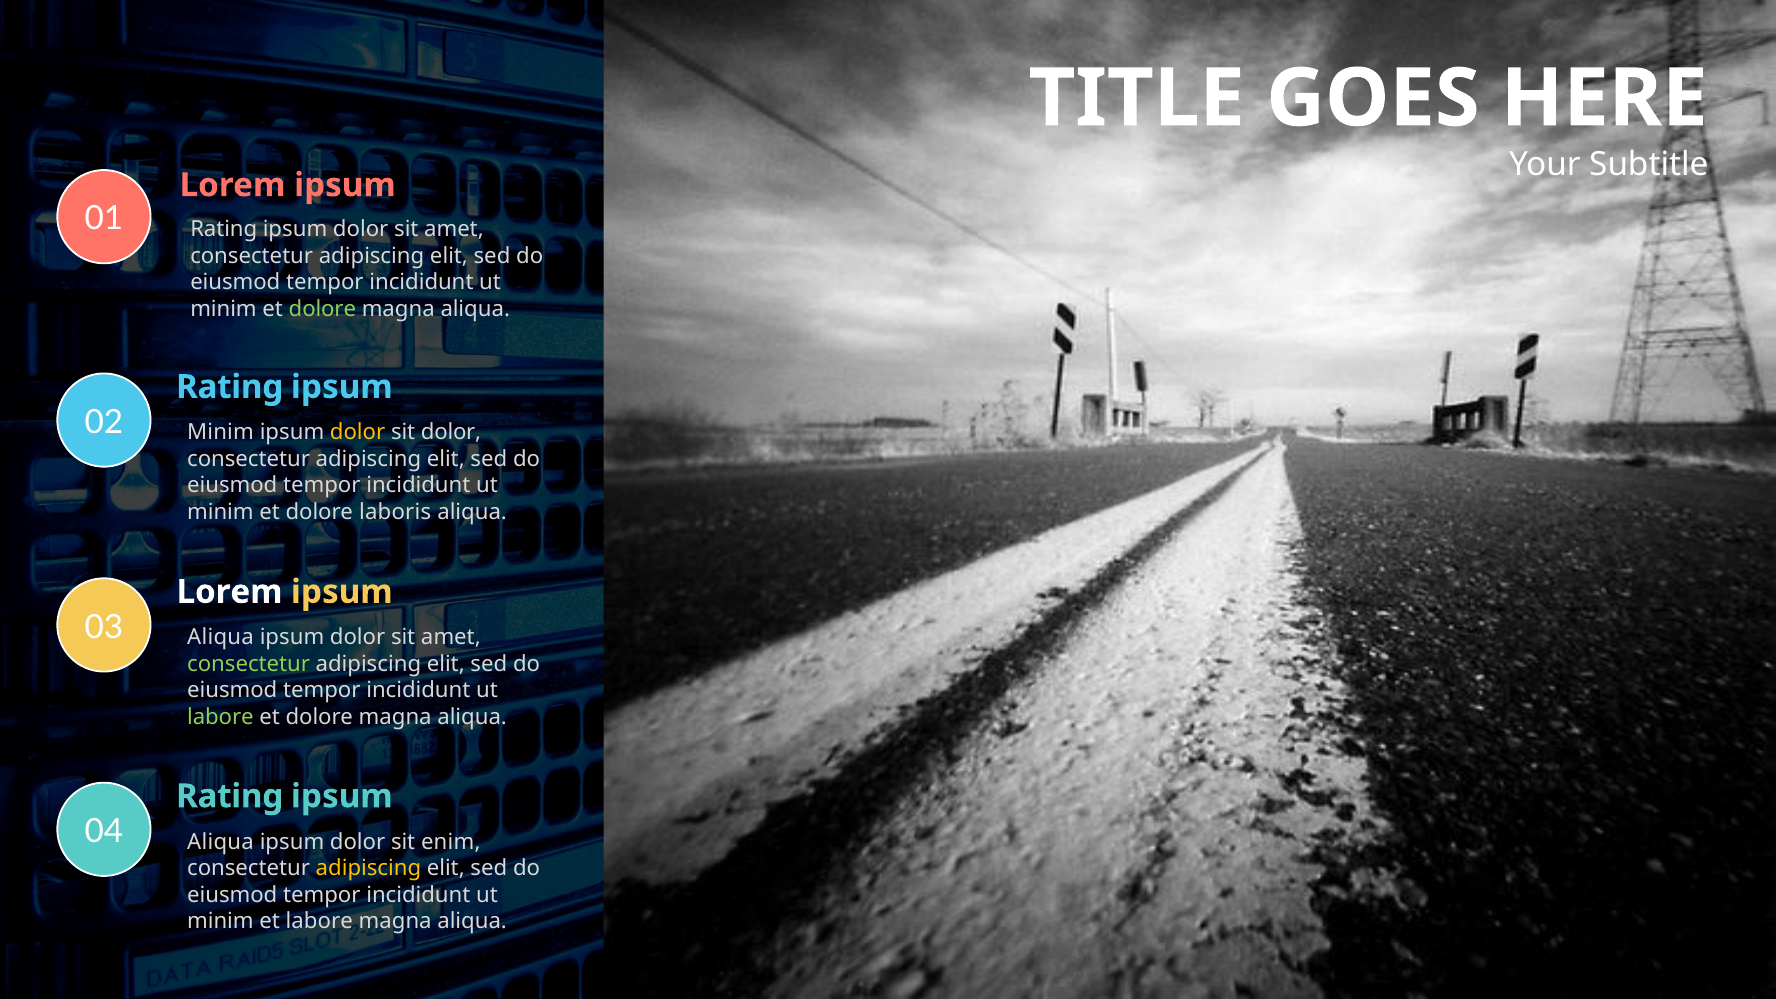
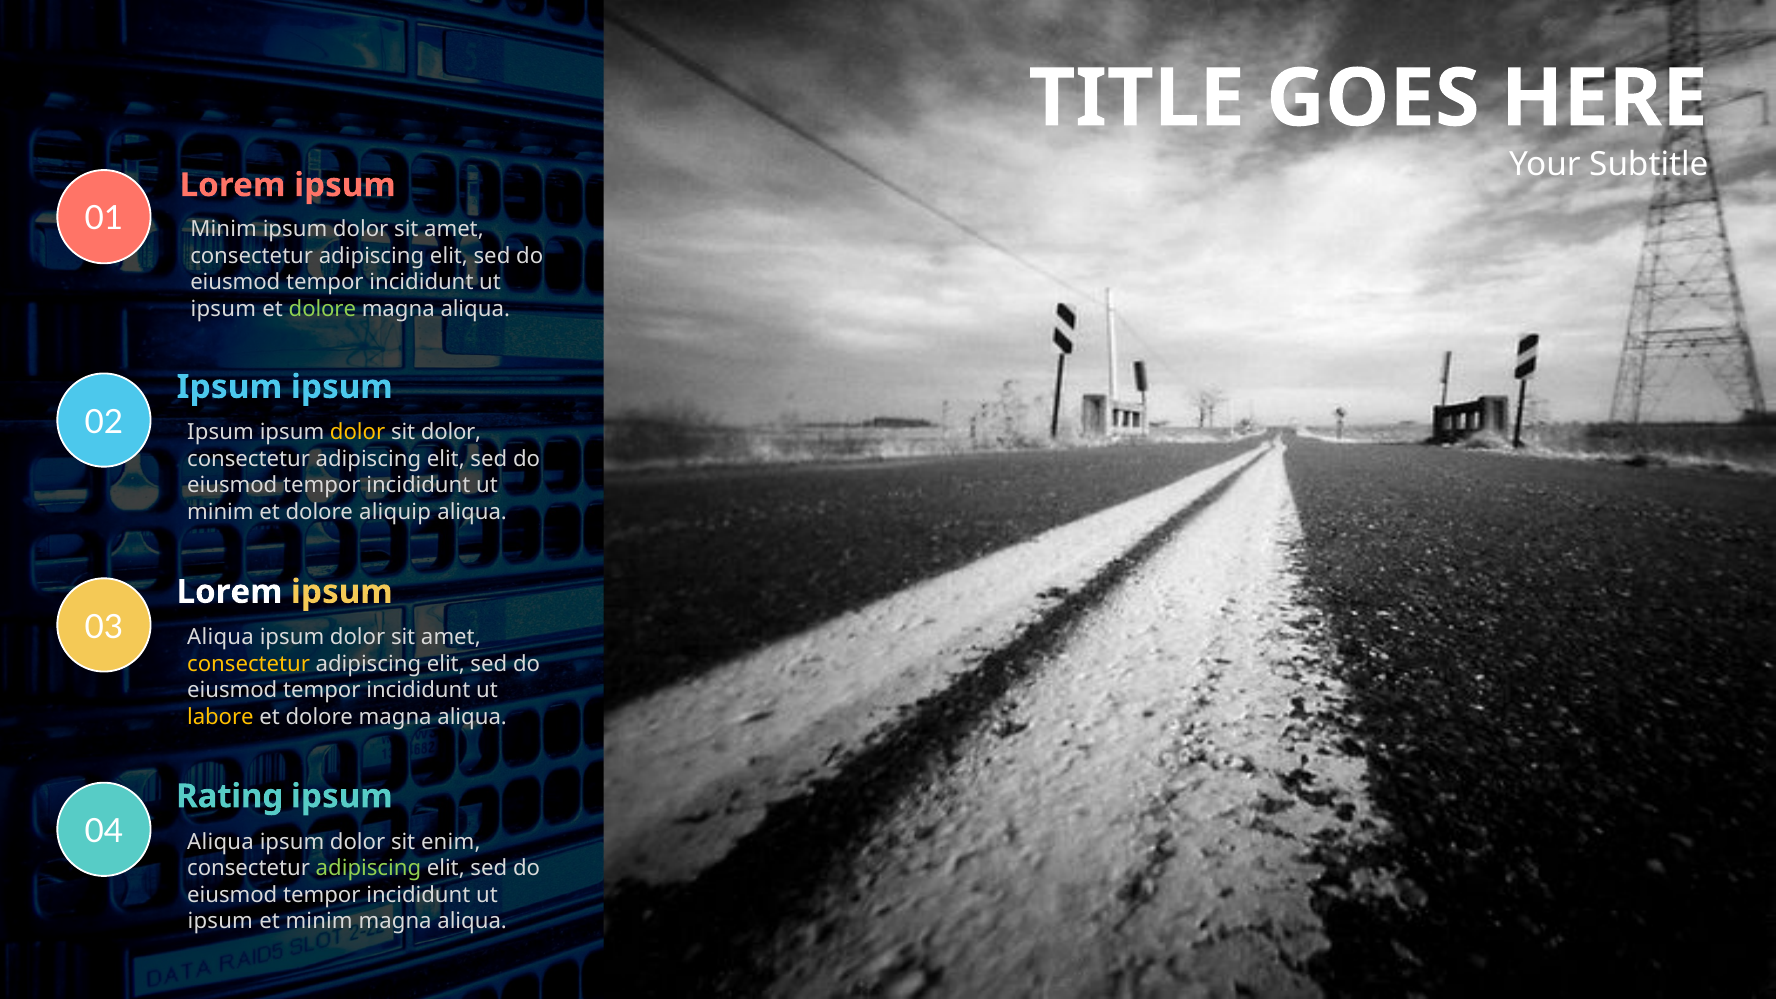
Rating at (224, 229): Rating -> Minim
minim at (223, 309): minim -> ipsum
Rating at (230, 387): Rating -> Ipsum
Minim at (221, 432): Minim -> Ipsum
laboris: laboris -> aliquip
consectetur at (249, 664) colour: light green -> yellow
labore at (220, 717) colour: light green -> yellow
adipiscing at (368, 868) colour: yellow -> light green
minim at (220, 922): minim -> ipsum
et labore: labore -> minim
